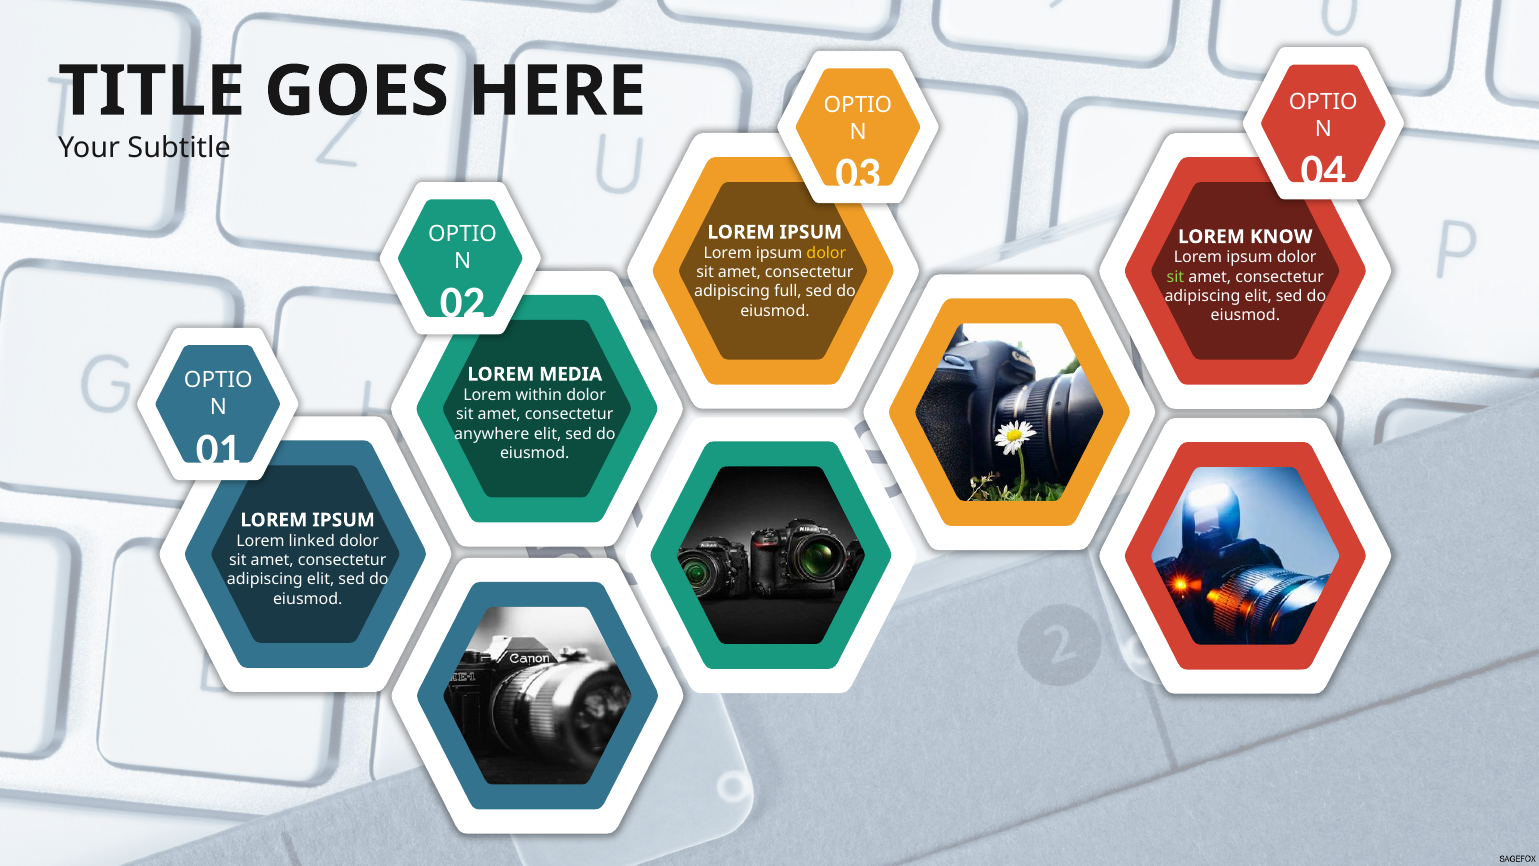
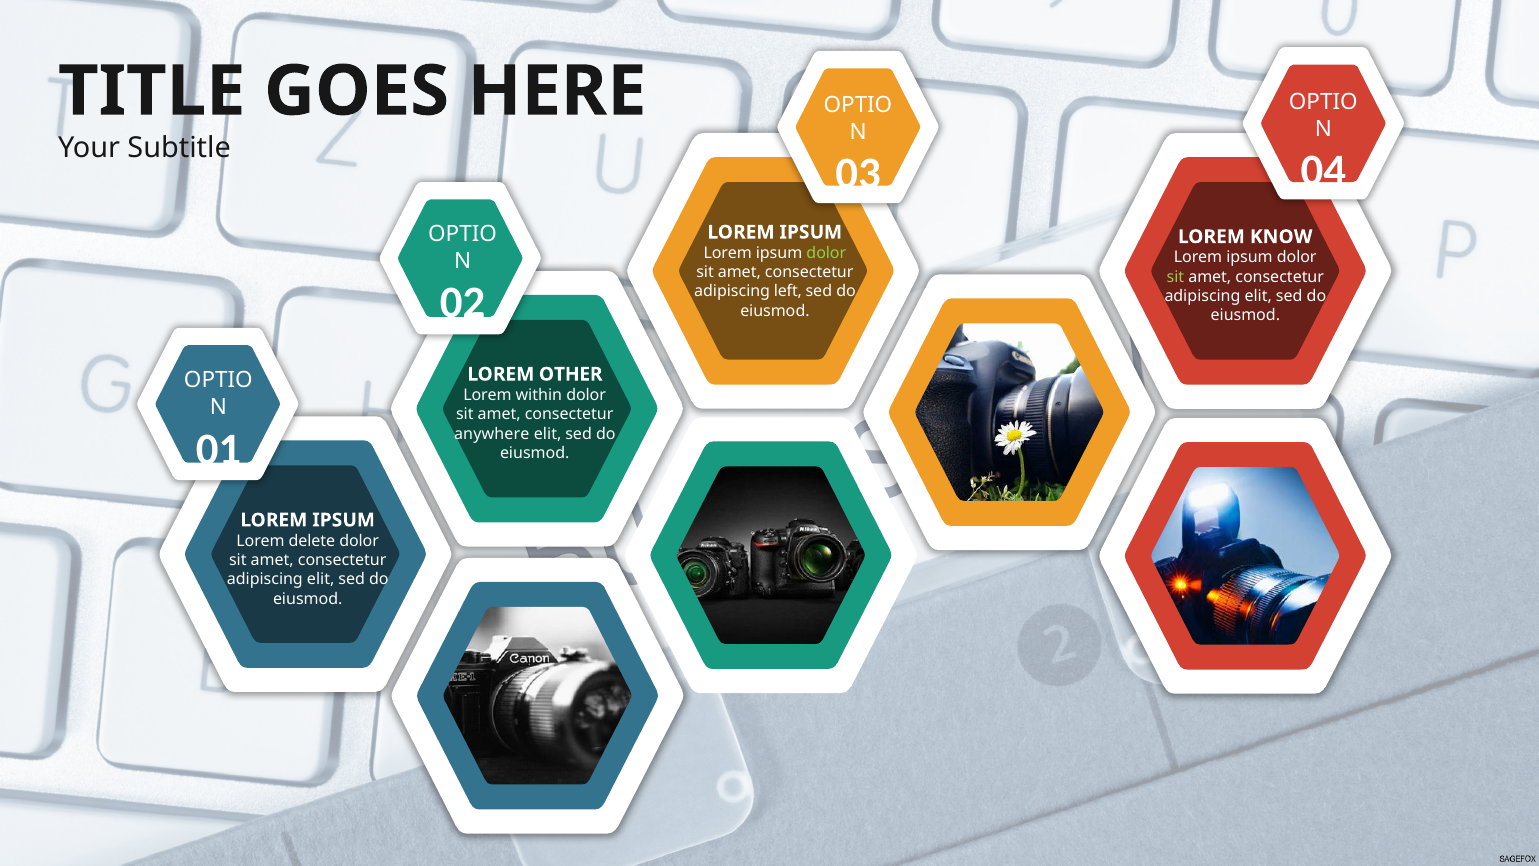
dolor at (826, 253) colour: yellow -> light green
full: full -> left
MEDIA: MEDIA -> OTHER
linked: linked -> delete
